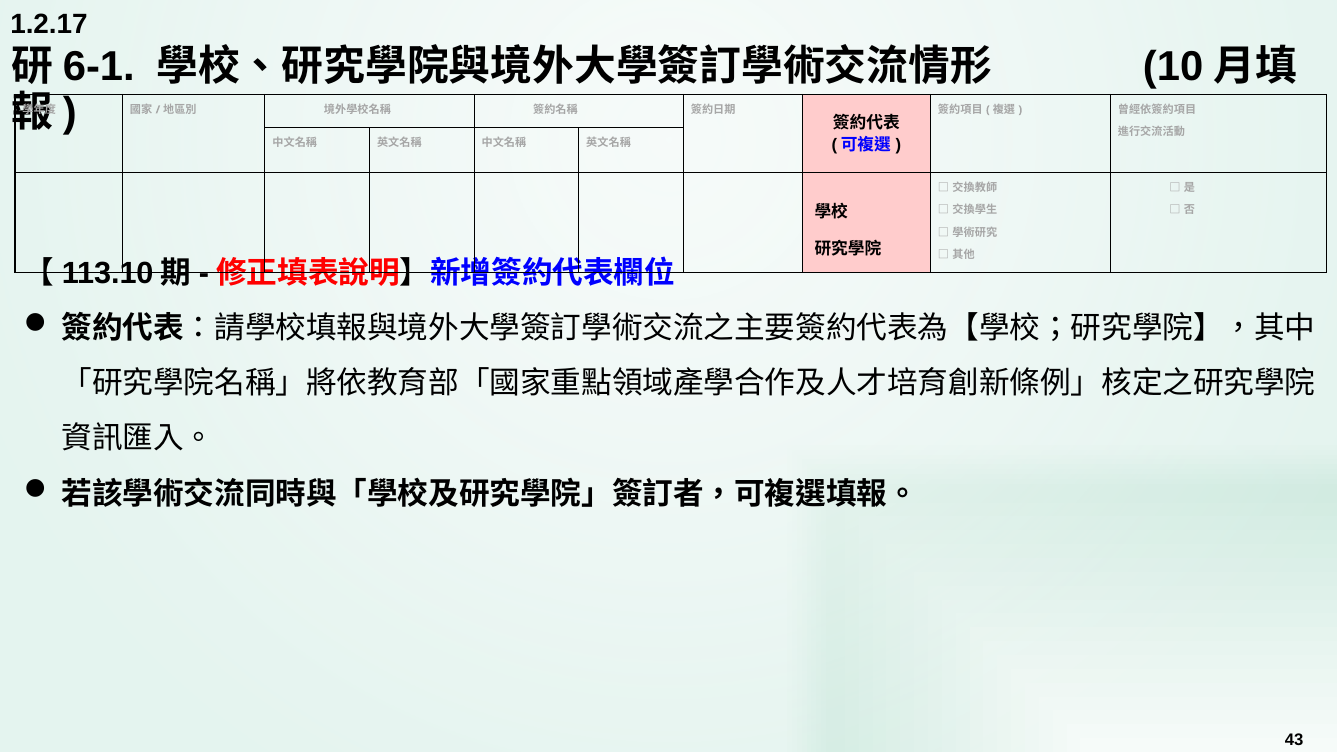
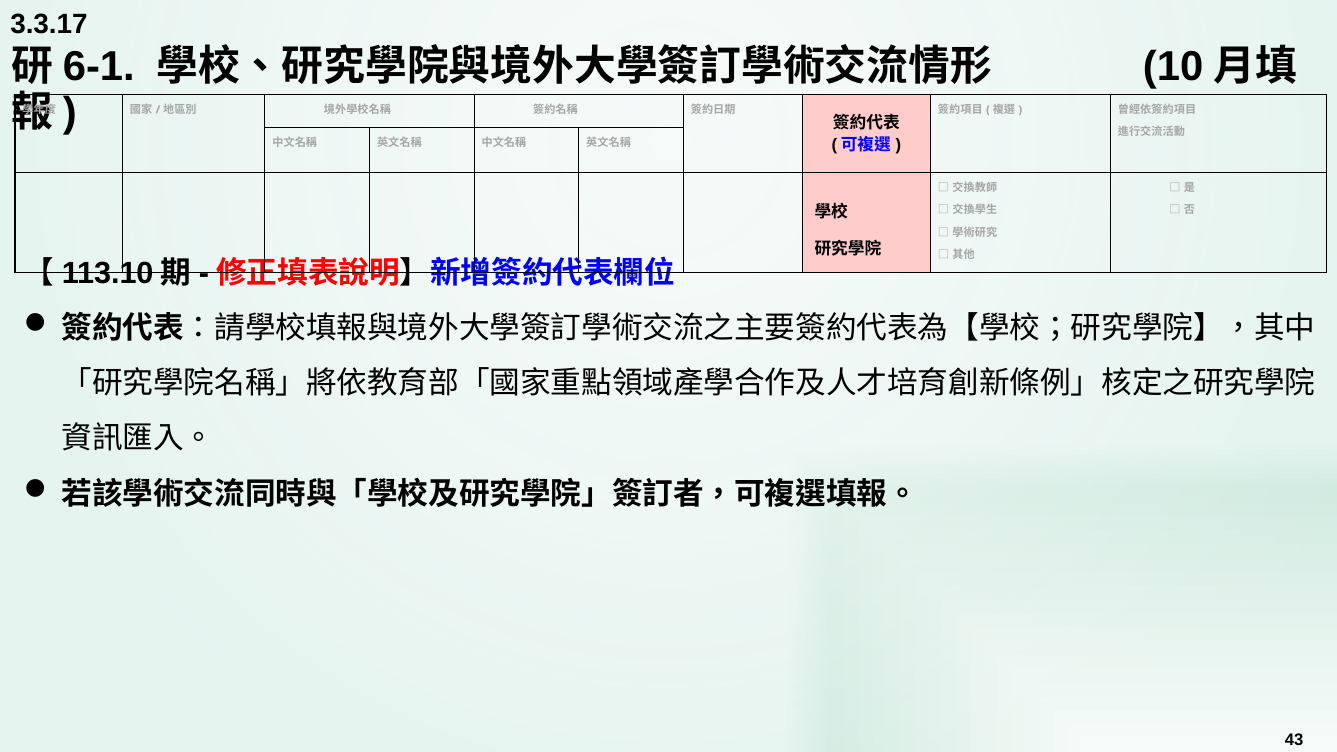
1.2.17: 1.2.17 -> 3.3.17
